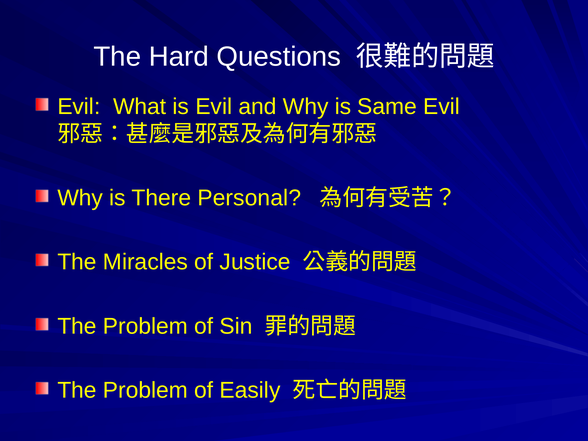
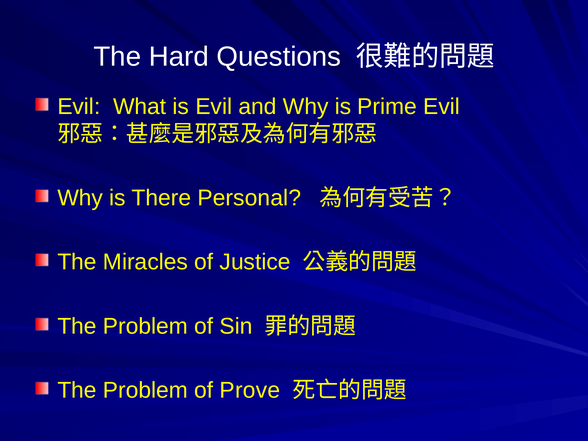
Same: Same -> Prime
Easily: Easily -> Prove
